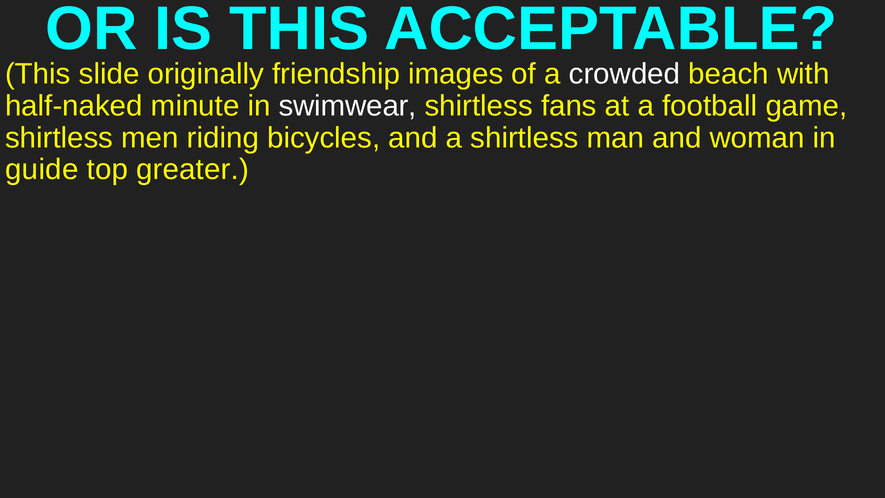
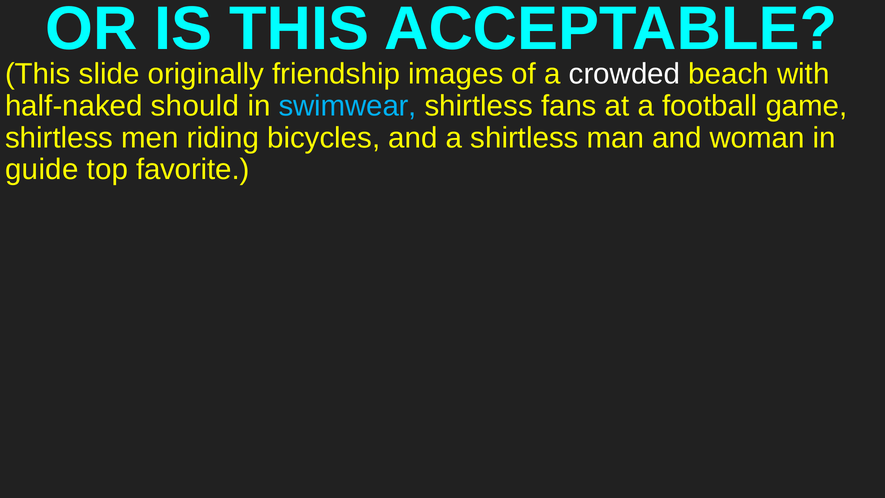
minute: minute -> should
swimwear colour: white -> light blue
greater: greater -> favorite
